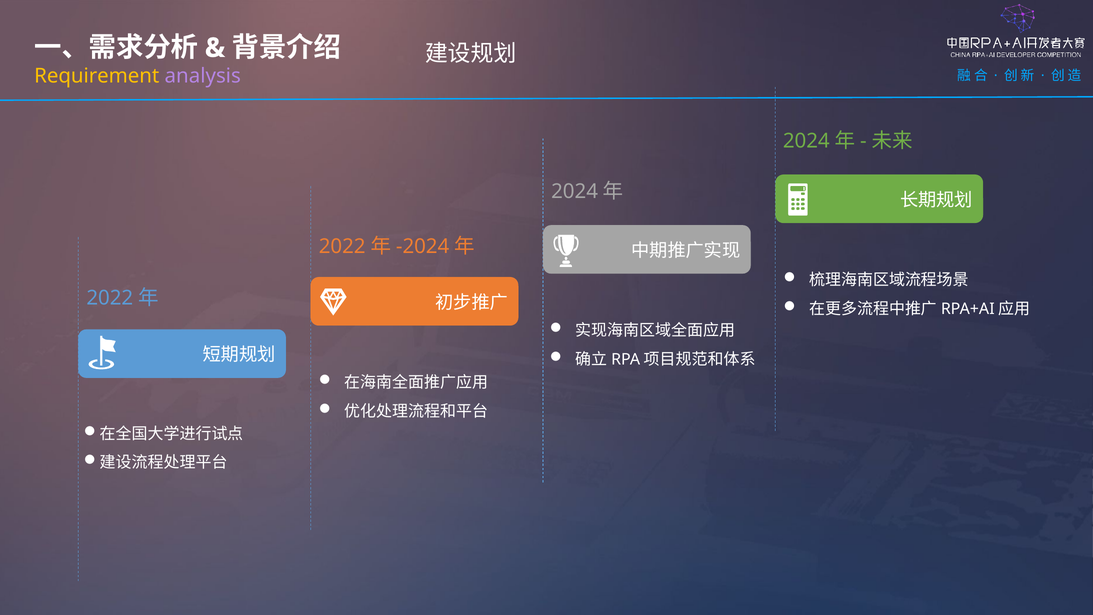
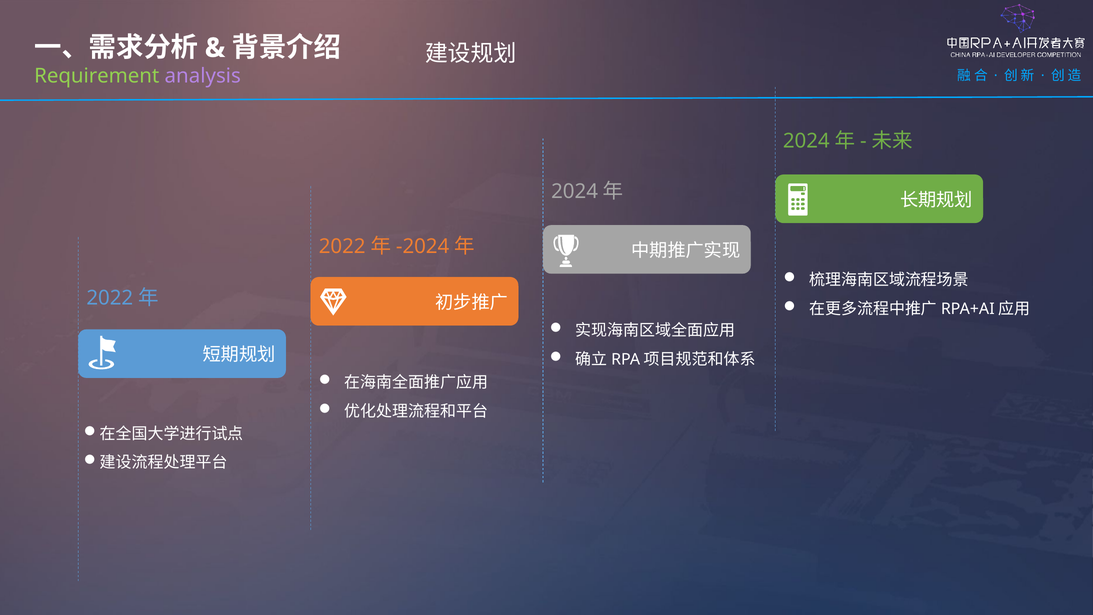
Requirement colour: yellow -> light green
